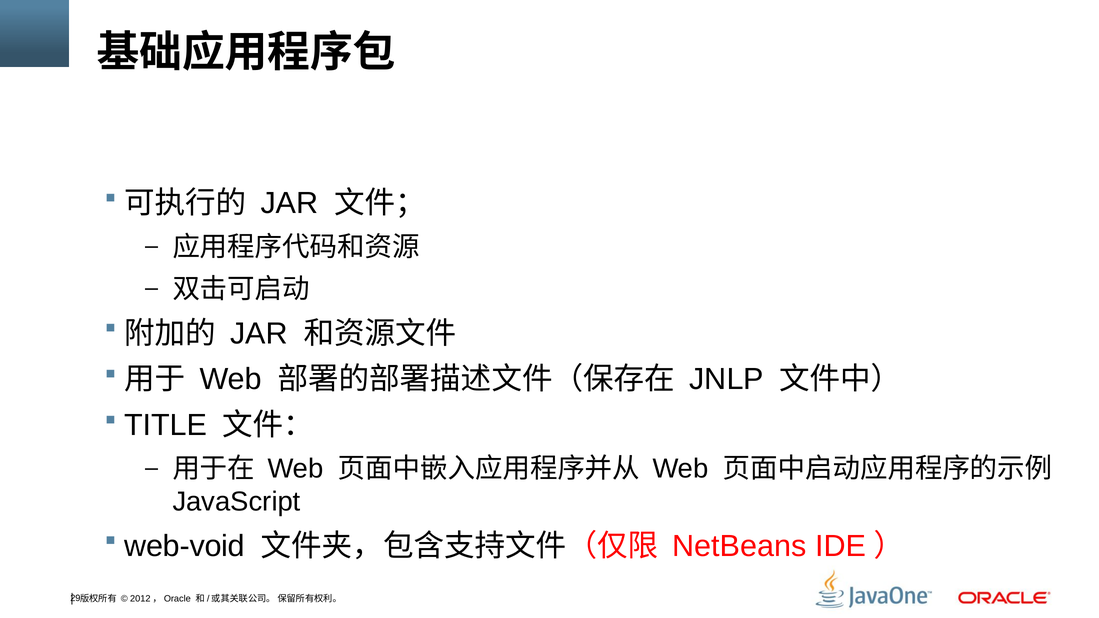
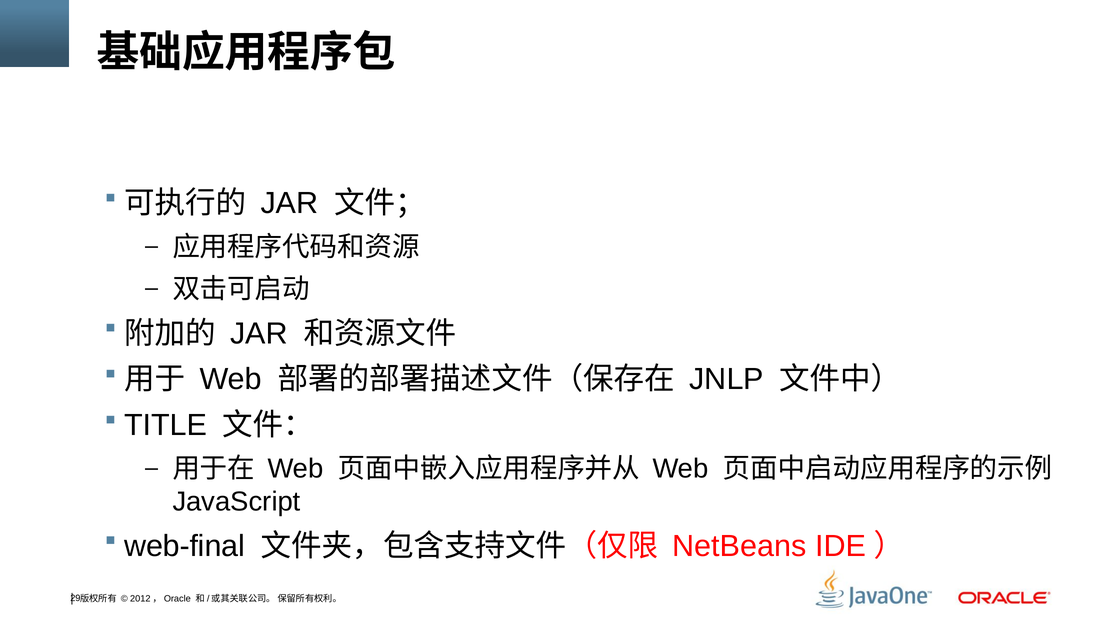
web-void: web-void -> web-final
